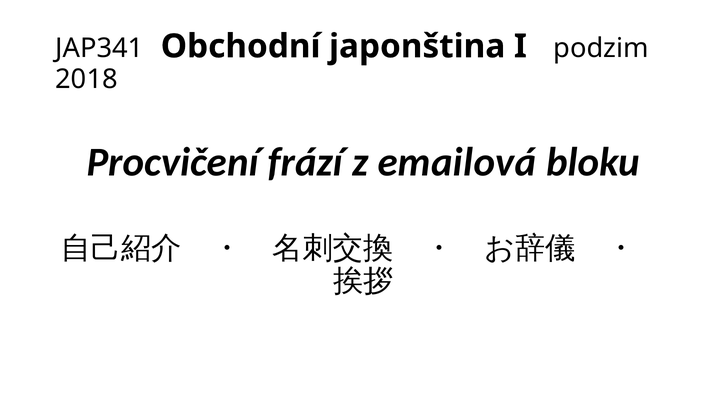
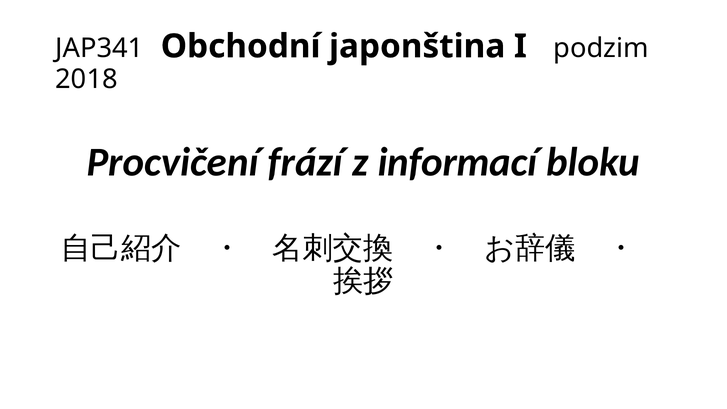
emailová: emailová -> informací
